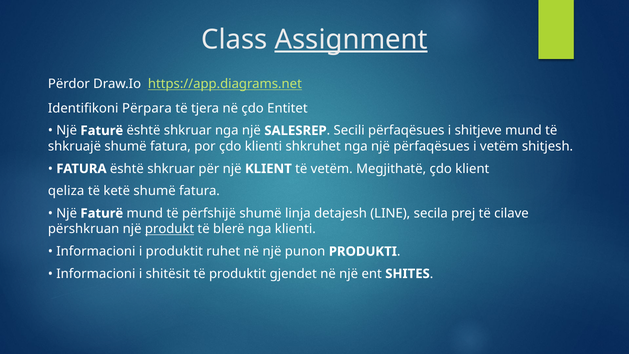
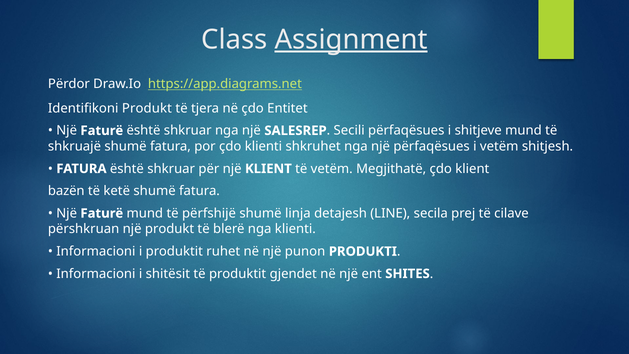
Identifikoni Përpara: Përpara -> Produkt
qeliza: qeliza -> bazën
produkt at (170, 229) underline: present -> none
